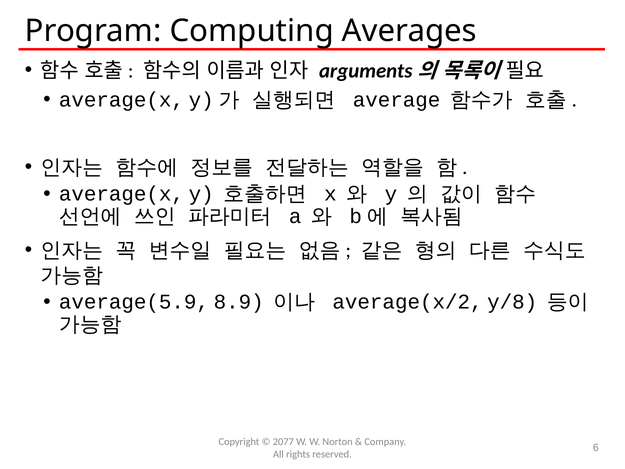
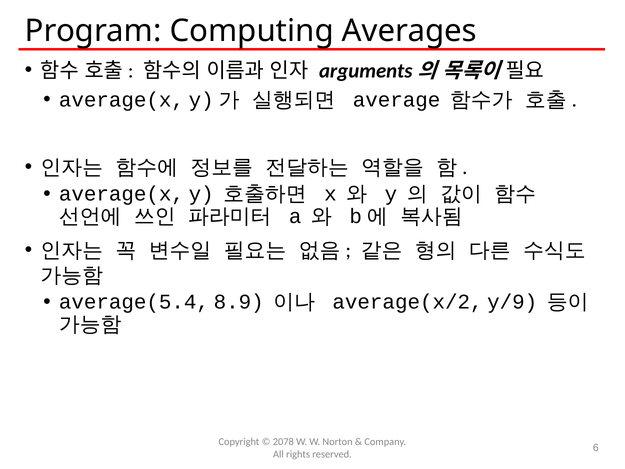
average(5.9: average(5.9 -> average(5.4
y/8: y/8 -> y/9
2077: 2077 -> 2078
